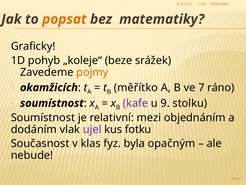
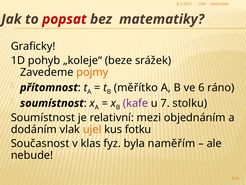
popsat colour: orange -> red
okamžicích: okamžicích -> přítomnost
7: 7 -> 6
9: 9 -> 7
ujel colour: purple -> orange
opačným: opačným -> naměřím
